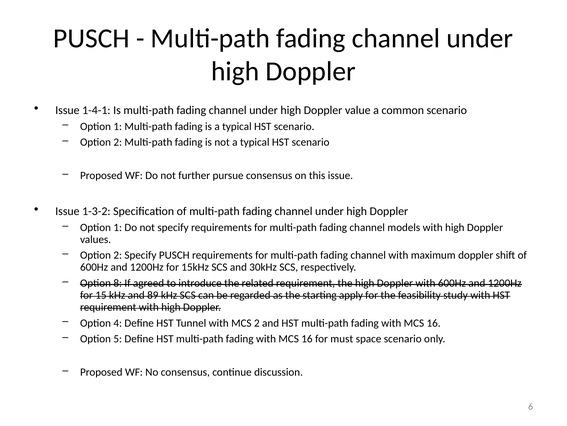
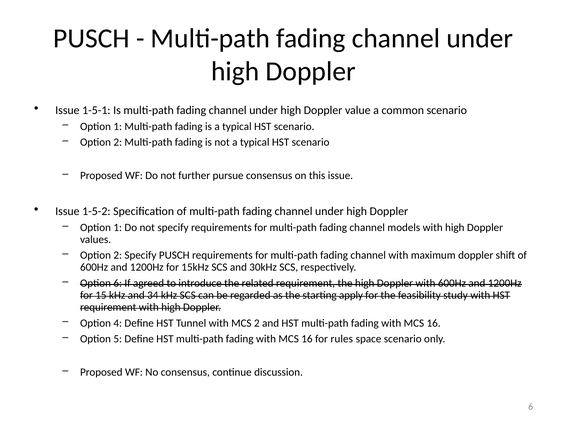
1-4-1: 1-4-1 -> 1-5-1
1-3-2: 1-3-2 -> 1-5-2
Option 8: 8 -> 6
89: 89 -> 34
must: must -> rules
